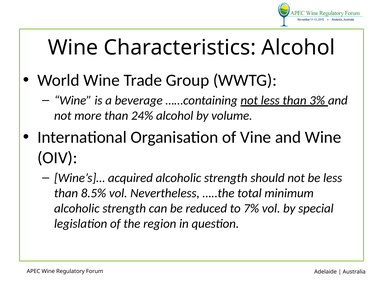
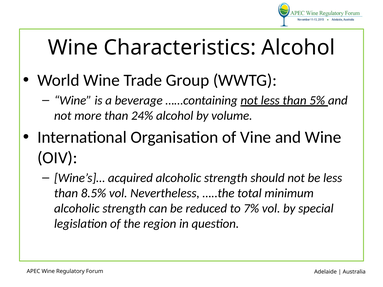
3%: 3% -> 5%
